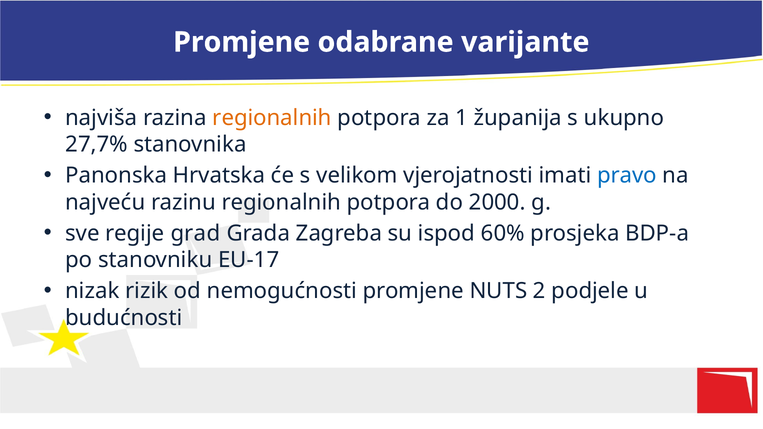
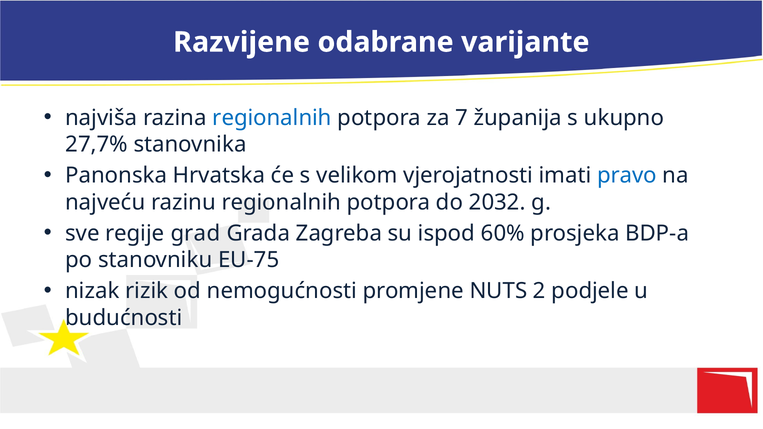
Promjene at (242, 42): Promjene -> Razvijene
regionalnih at (272, 118) colour: orange -> blue
1: 1 -> 7
2000: 2000 -> 2032
EU-17: EU-17 -> EU-75
